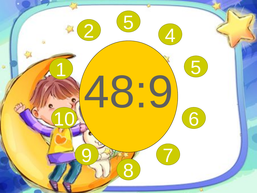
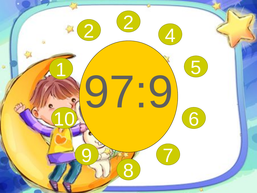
2 5: 5 -> 2
48:9: 48:9 -> 97:9
